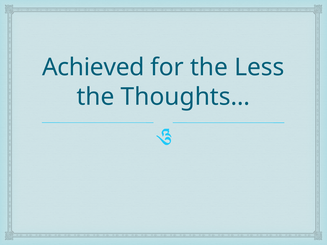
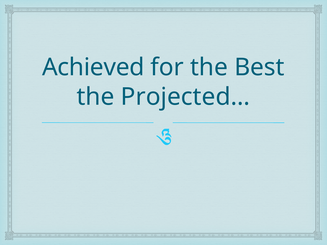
Less: Less -> Best
Thoughts…: Thoughts… -> Projected…
